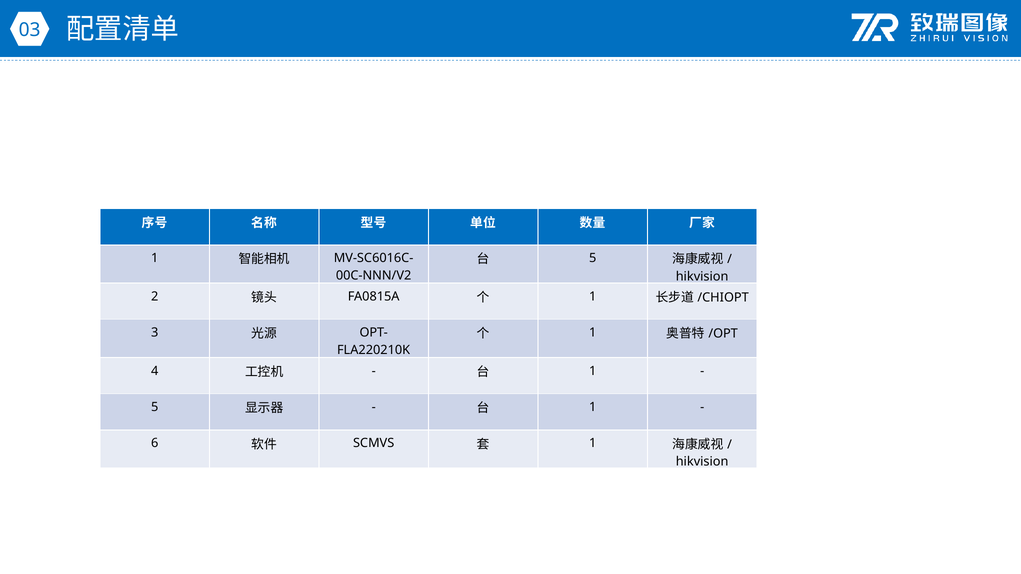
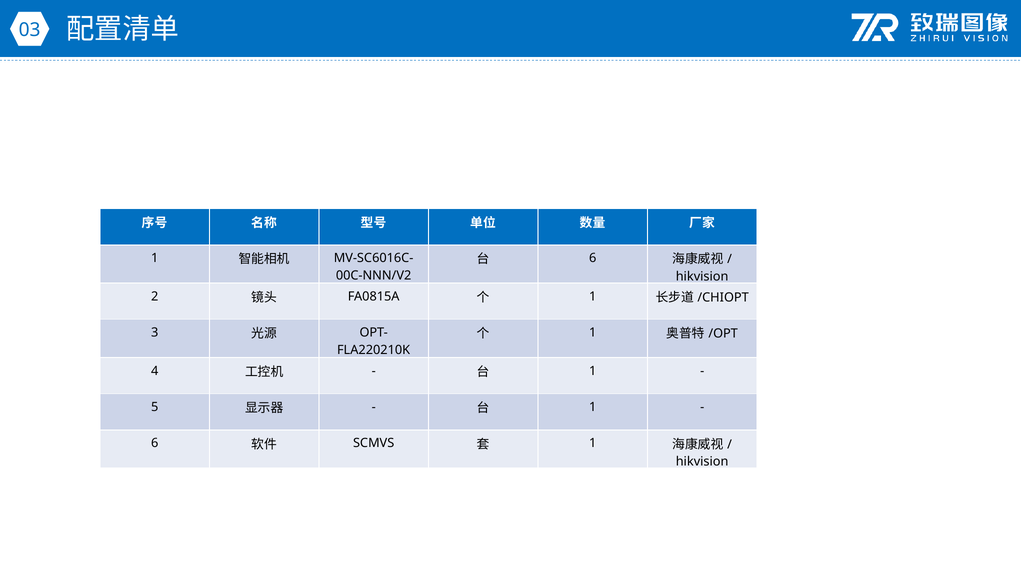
5 at (593, 258): 5 -> 6
